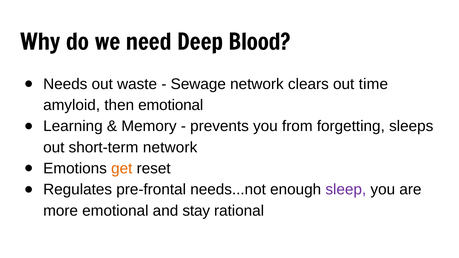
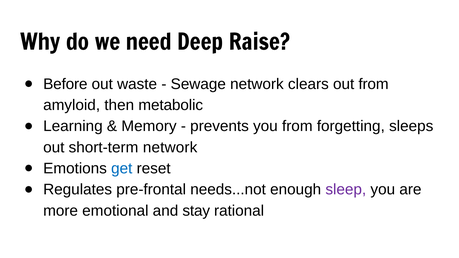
Blood: Blood -> Raise
Needs: Needs -> Before
out time: time -> from
then emotional: emotional -> metabolic
get colour: orange -> blue
